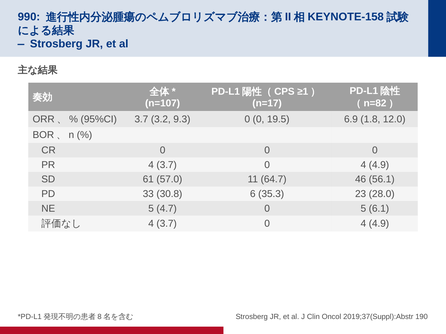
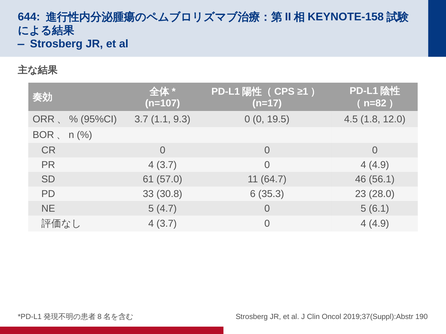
990: 990 -> 644
3.2: 3.2 -> 1.1
6.9: 6.9 -> 4.5
